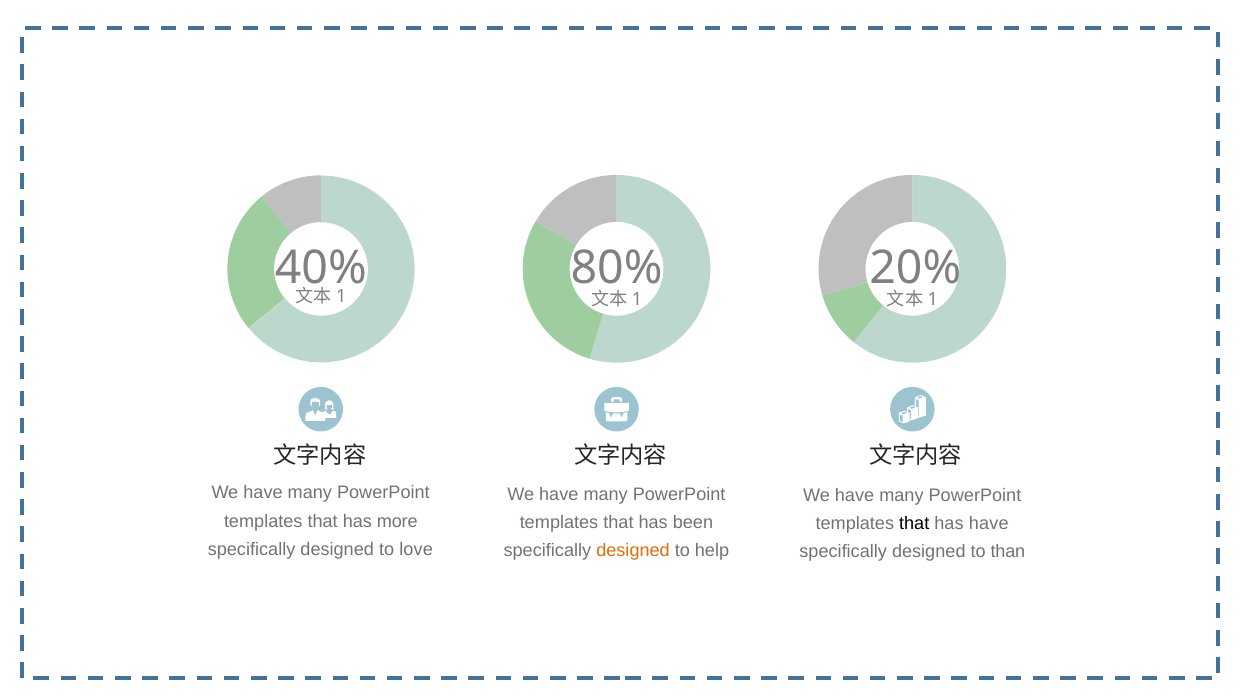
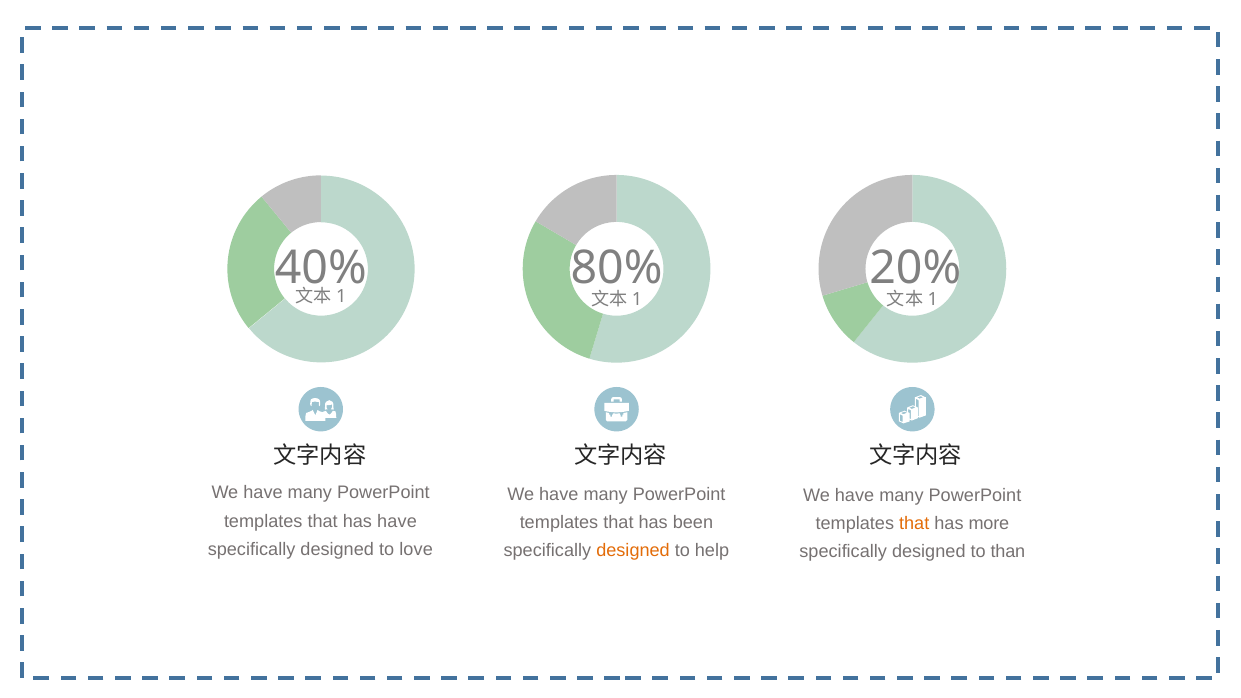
has more: more -> have
that at (914, 524) colour: black -> orange
has have: have -> more
